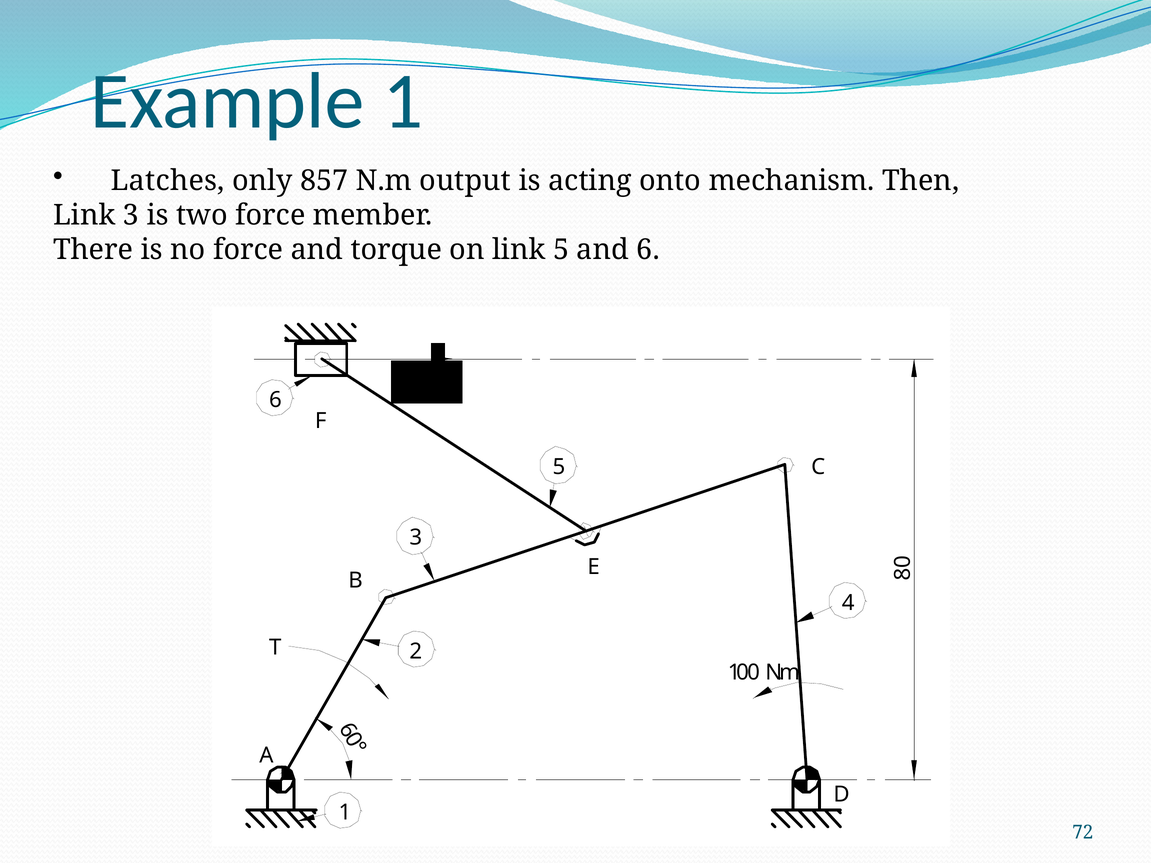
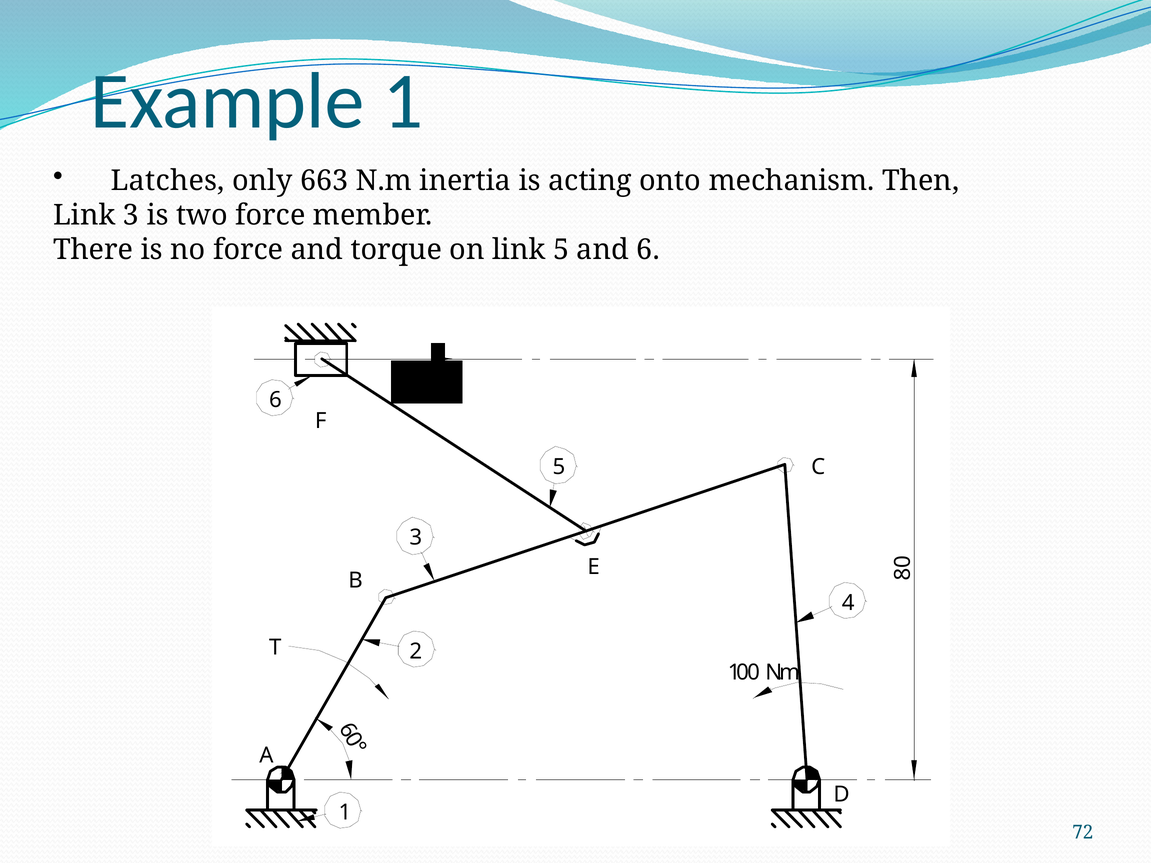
857: 857 -> 663
output: output -> inertia
